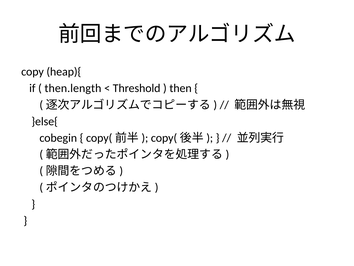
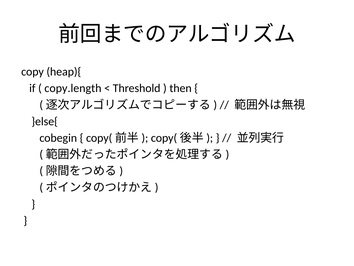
then.length: then.length -> copy.length
